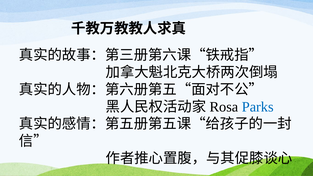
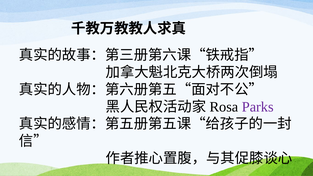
Parks colour: blue -> purple
